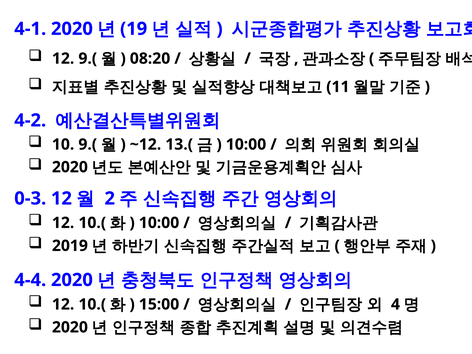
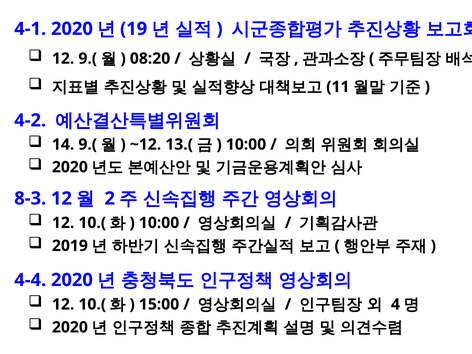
10: 10 -> 14
0-3: 0-3 -> 8-3
